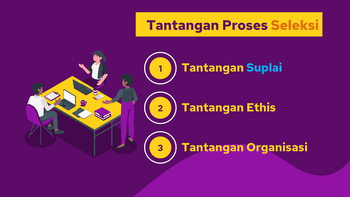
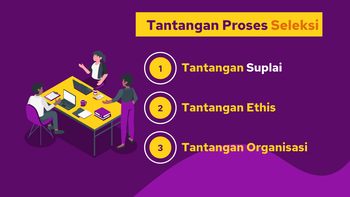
Suplai colour: light blue -> white
